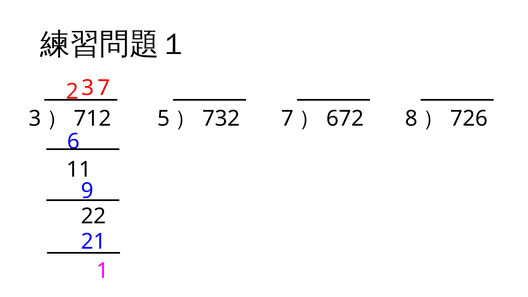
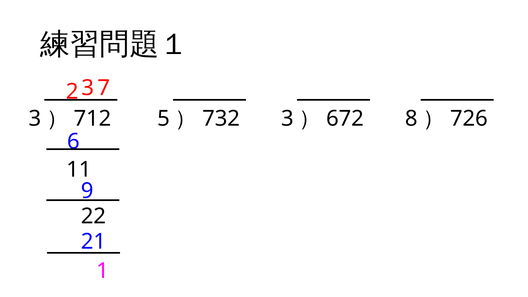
7 at (287, 119): 7 -> 3
